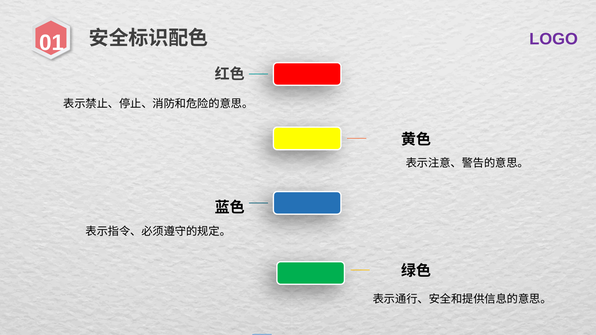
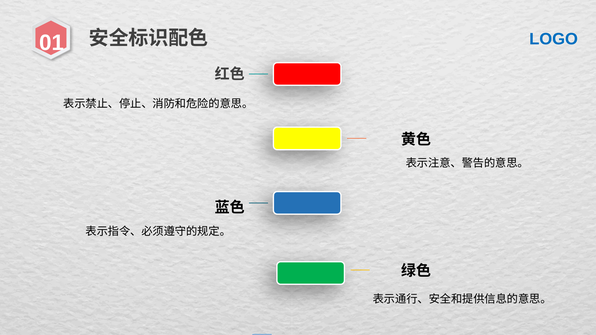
LOGO colour: purple -> blue
